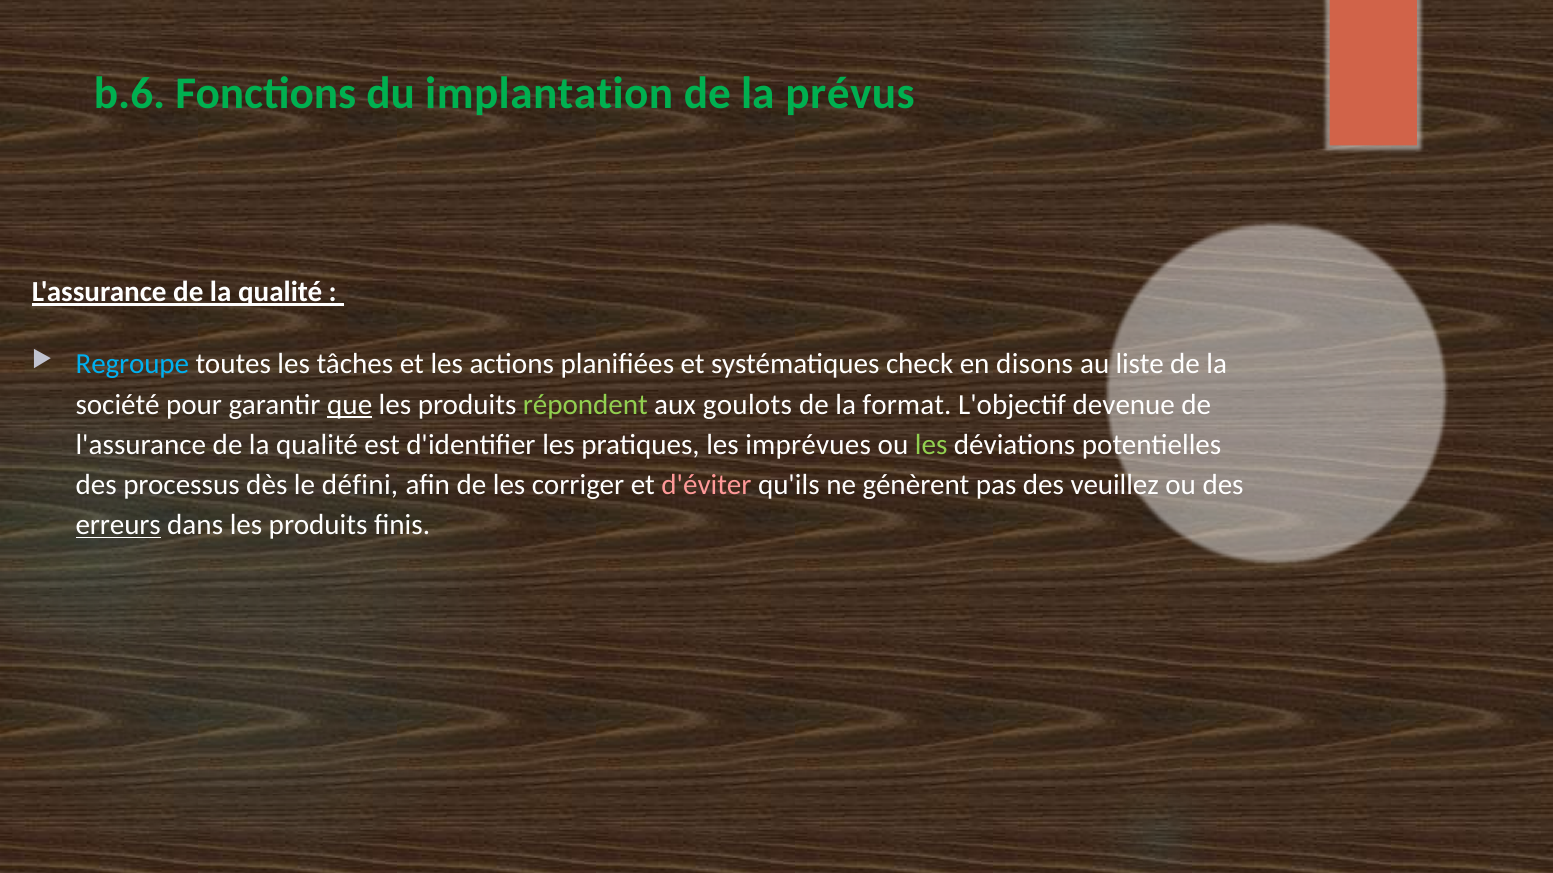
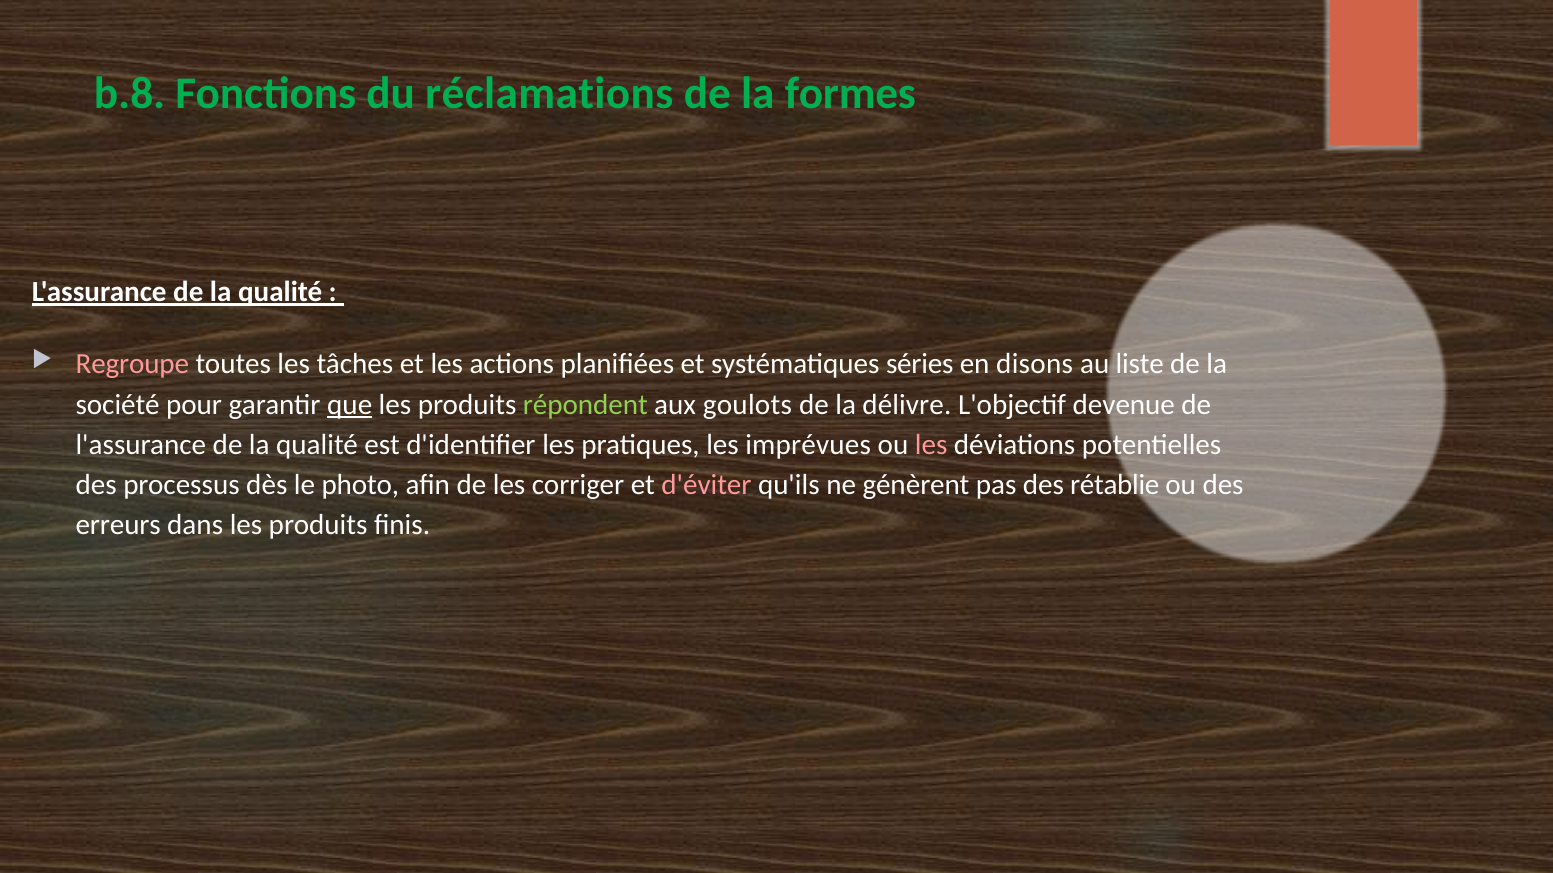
b.6: b.6 -> b.8
implantation: implantation -> réclamations
prévus: prévus -> formes
Regroupe colour: light blue -> pink
check: check -> séries
format: format -> délivre
les at (931, 445) colour: light green -> pink
défini: défini -> photo
veuillez: veuillez -> rétablie
erreurs underline: present -> none
